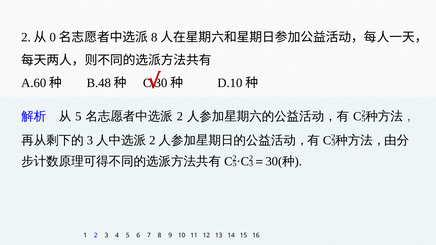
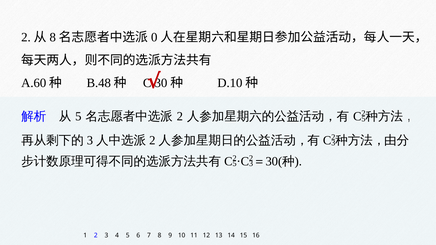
0 at (53, 37): 0 -> 8
8 at (154, 37): 8 -> 0
